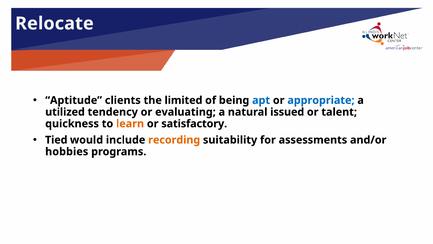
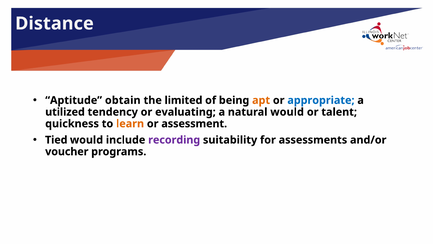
Relocate: Relocate -> Distance
clients: clients -> obtain
apt colour: blue -> orange
natural issued: issued -> would
satisfactory: satisfactory -> assessment
recording colour: orange -> purple
hobbies: hobbies -> voucher
